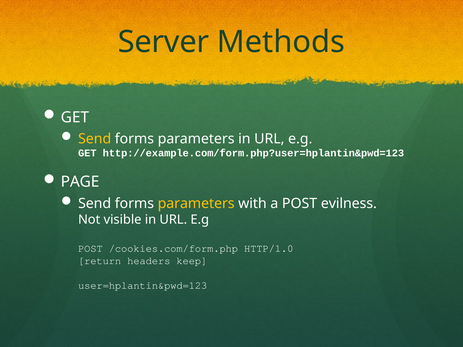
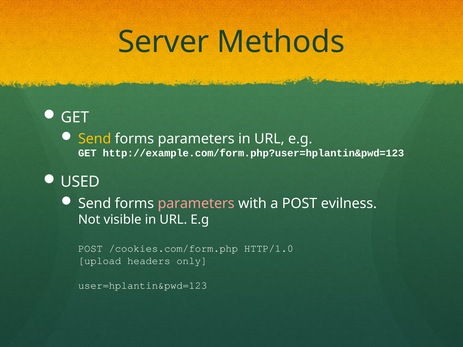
PAGE: PAGE -> USED
parameters at (196, 204) colour: yellow -> pink
return: return -> upload
keep: keep -> only
